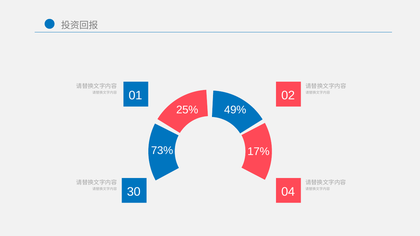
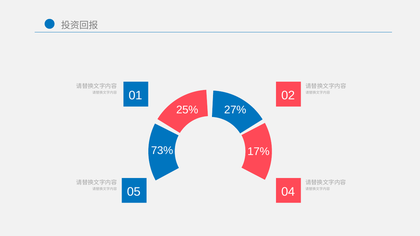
49%: 49% -> 27%
30: 30 -> 05
